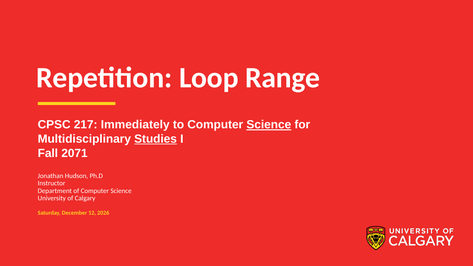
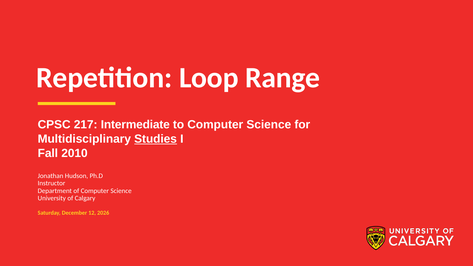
Immediately: Immediately -> Intermediate
Science at (269, 125) underline: present -> none
2071: 2071 -> 2010
